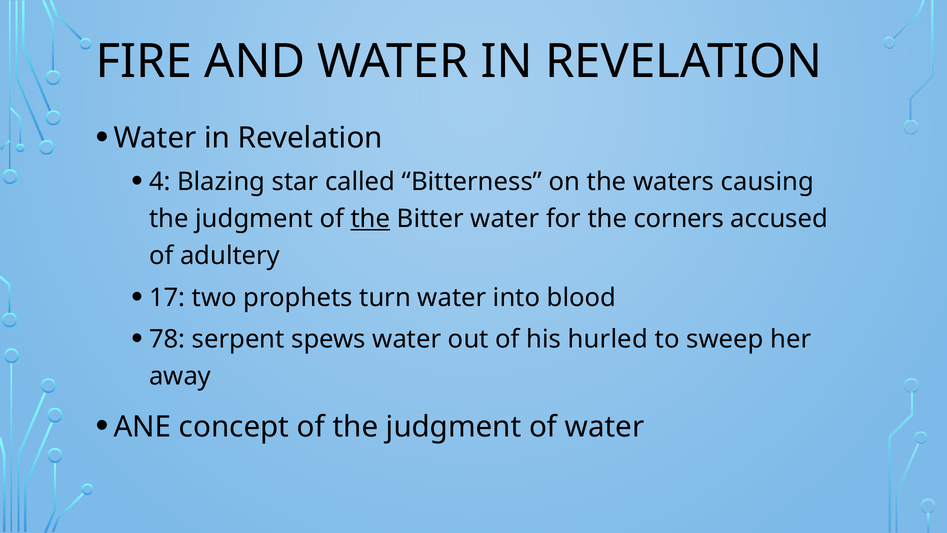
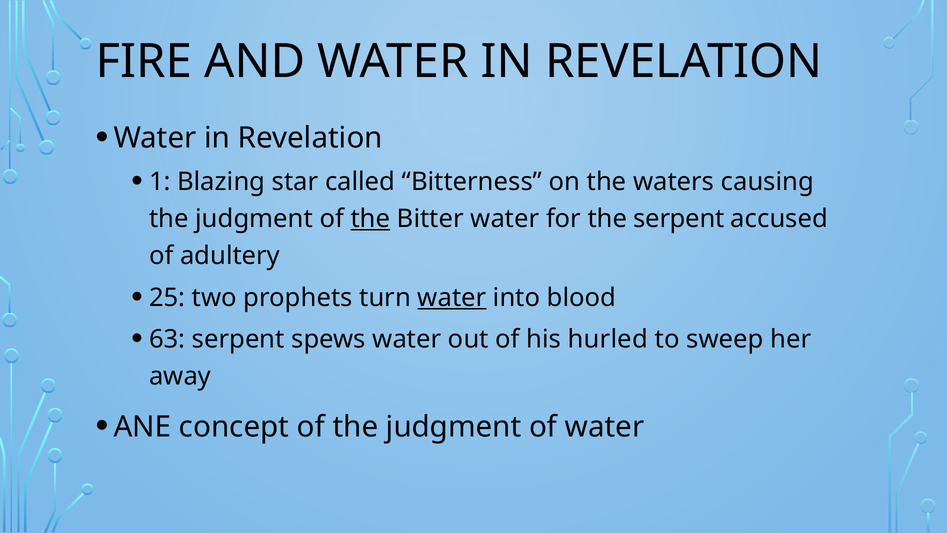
4: 4 -> 1
the corners: corners -> serpent
17: 17 -> 25
water at (452, 297) underline: none -> present
78: 78 -> 63
